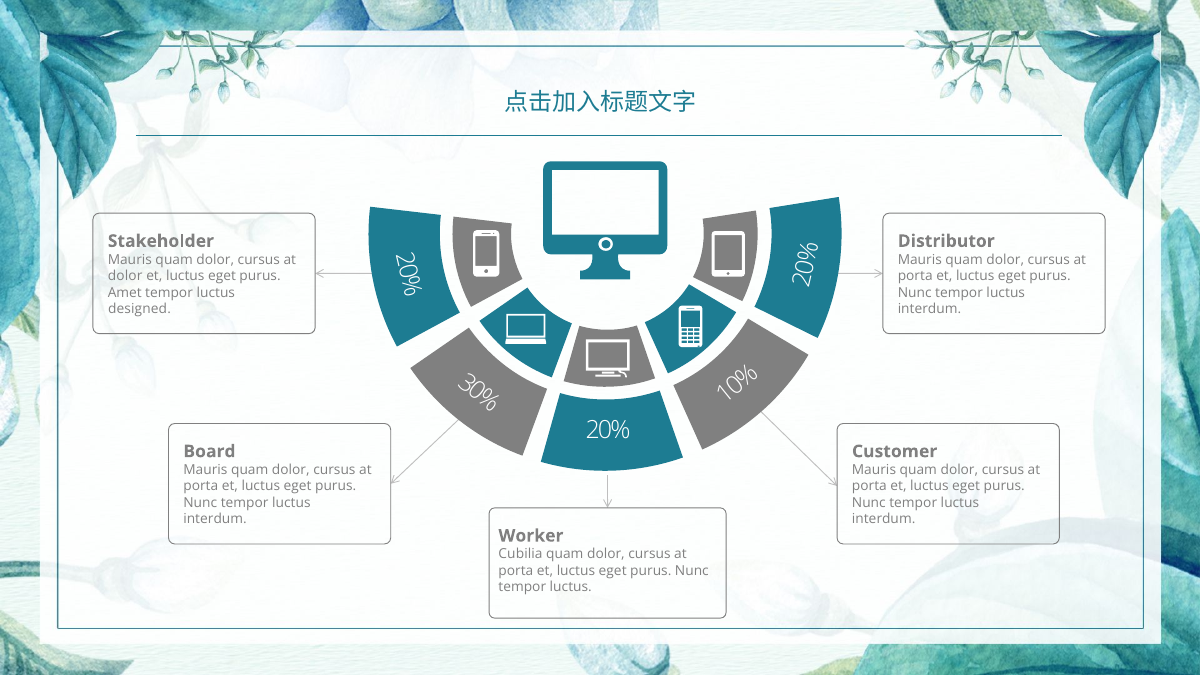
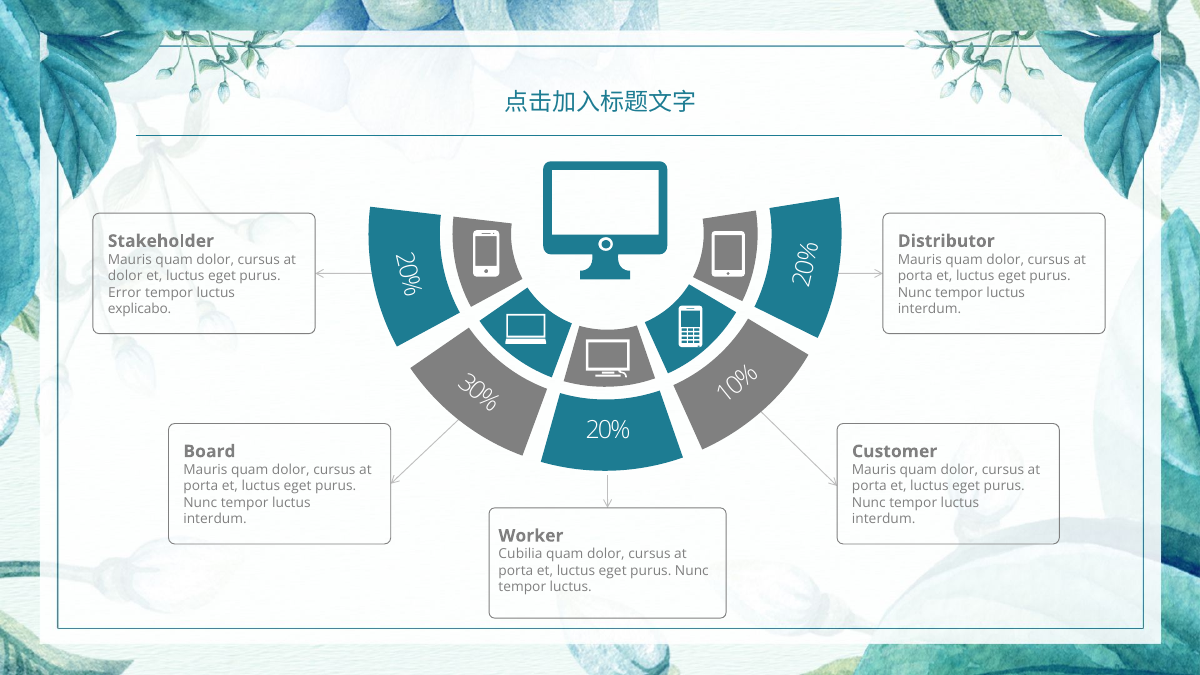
Amet: Amet -> Error
designed: designed -> explicabo
